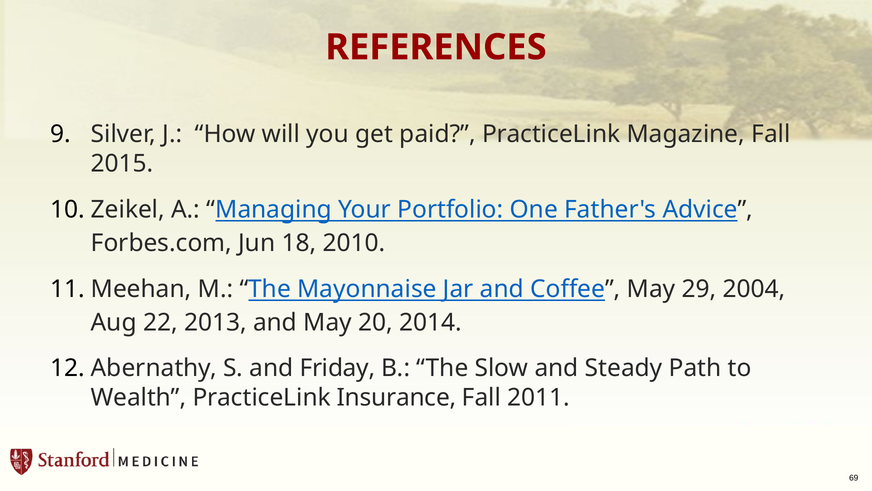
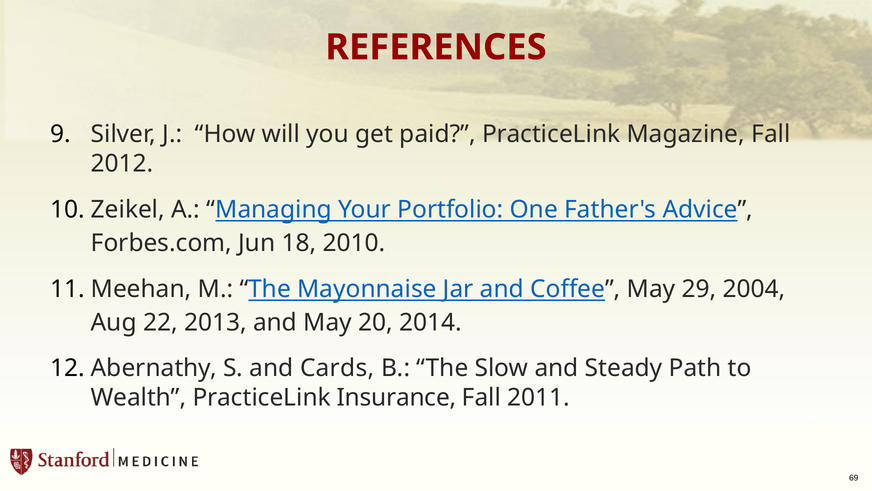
2015: 2015 -> 2012
Friday: Friday -> Cards
